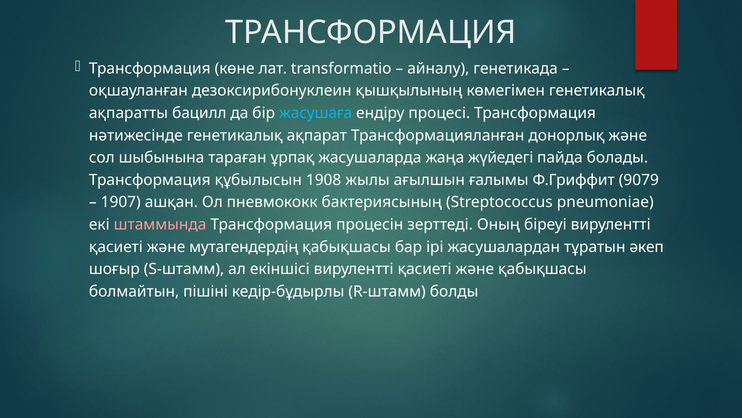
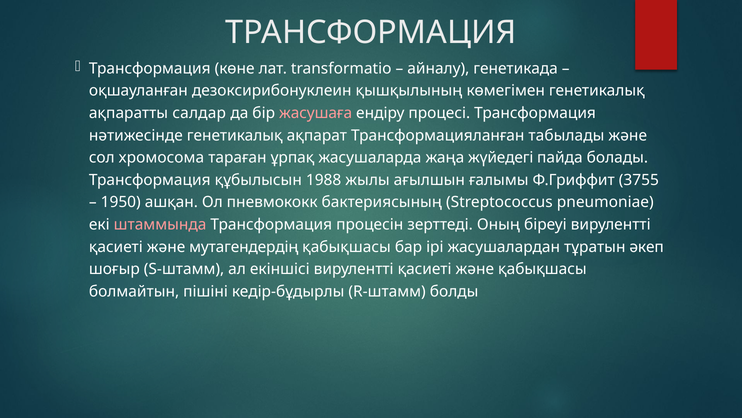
бацилл: бацилл -> салдар
жасушаға colour: light blue -> pink
донорлық: донорлық -> табылады
шыбынына: шыбынына -> хромосома
1908: 1908 -> 1988
9079: 9079 -> 3755
1907: 1907 -> 1950
